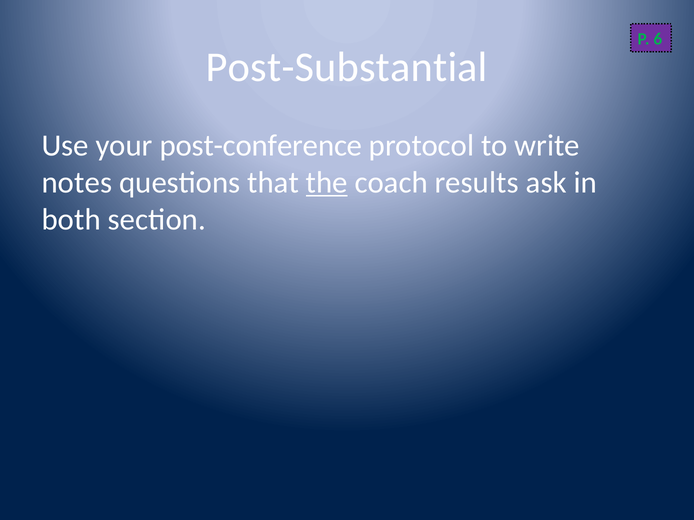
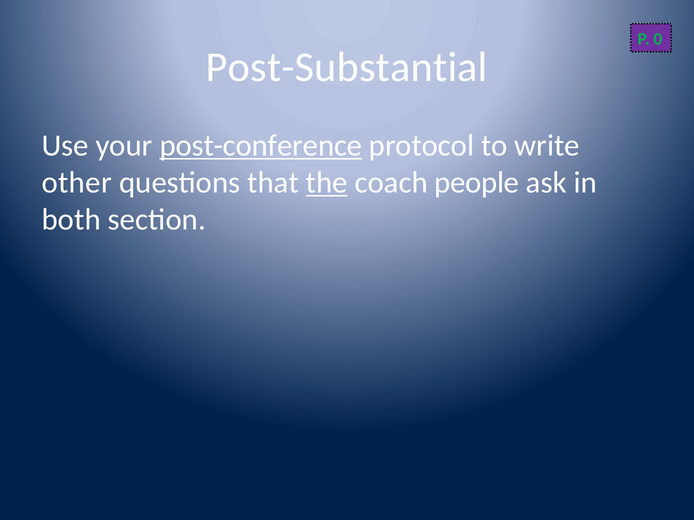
6: 6 -> 0
post-conference underline: none -> present
notes: notes -> other
results: results -> people
